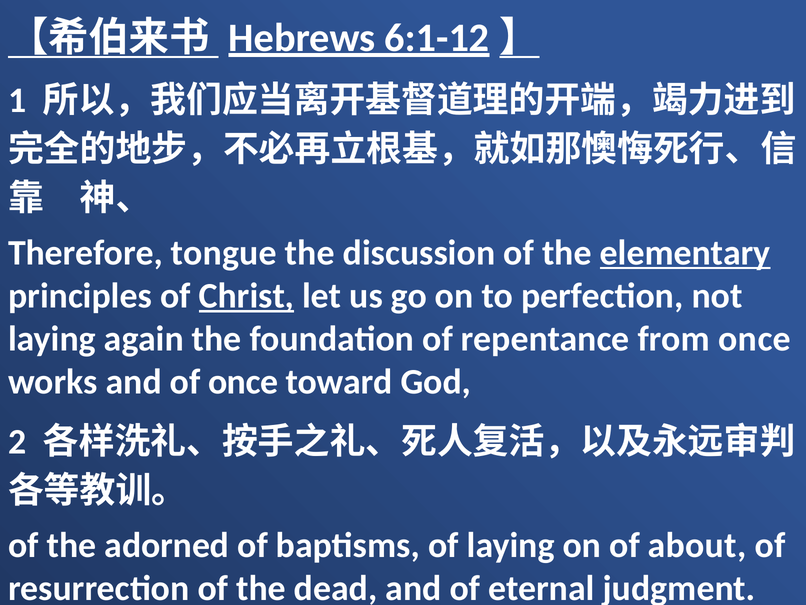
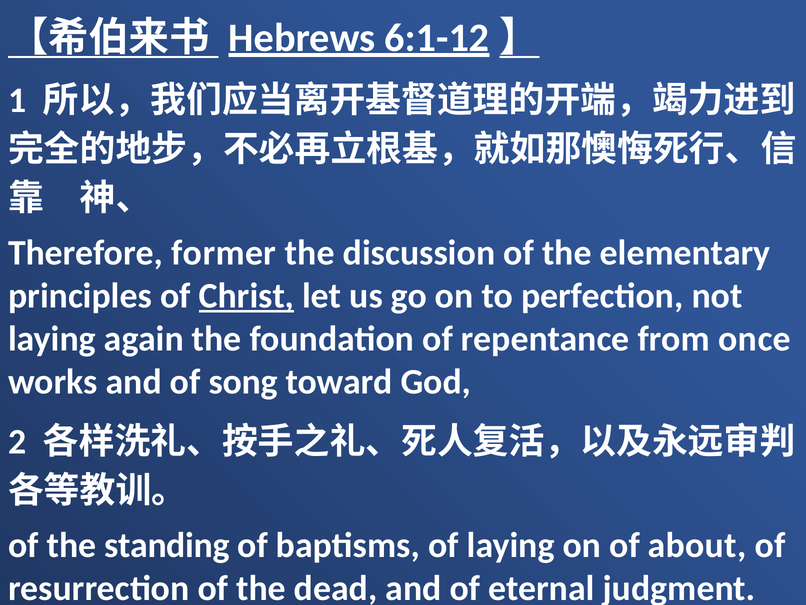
tongue: tongue -> former
elementary underline: present -> none
of once: once -> song
adorned: adorned -> standing
